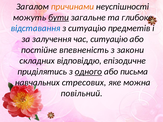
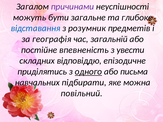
причинами colour: orange -> purple
бути underline: present -> none
з ситуацію: ситуацію -> розумник
залучення: залучення -> географія
час ситуацію: ситуацію -> загальній
закони: закони -> увести
стресових: стресових -> підбирати
